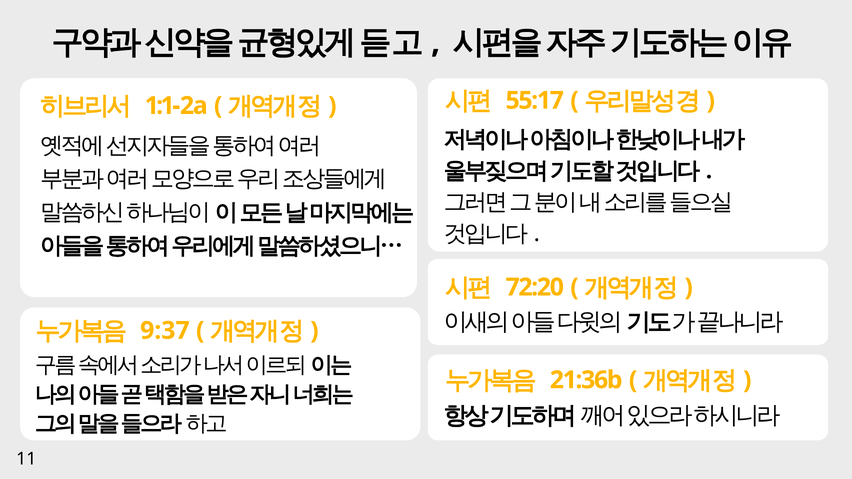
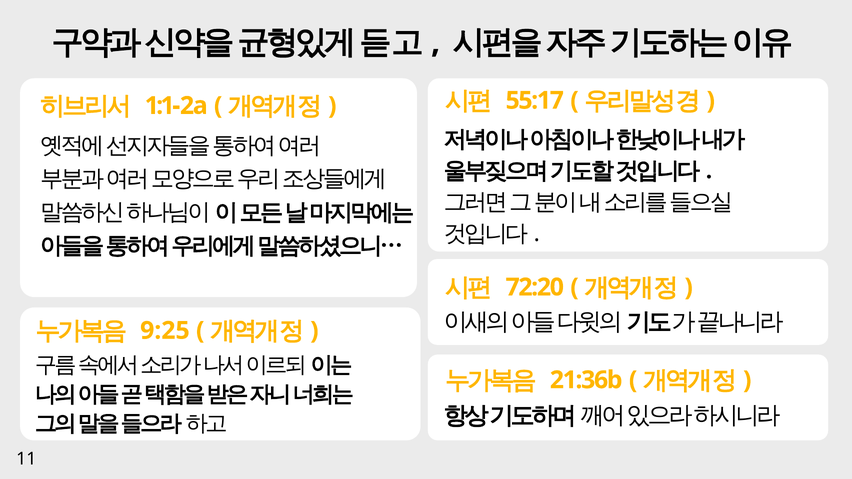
9:37: 9:37 -> 9:25
